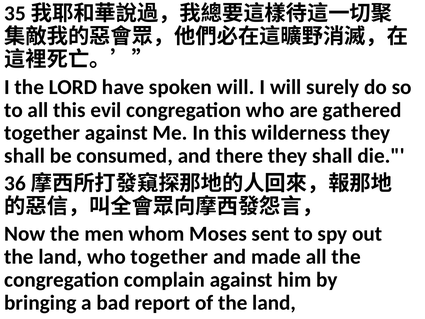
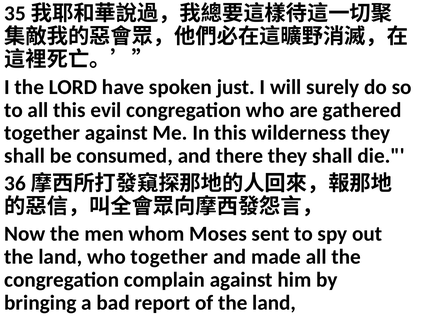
spoken will: will -> just
